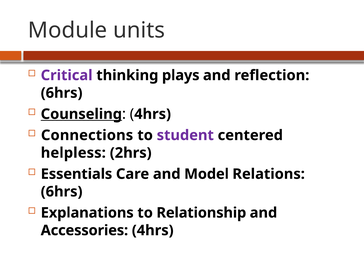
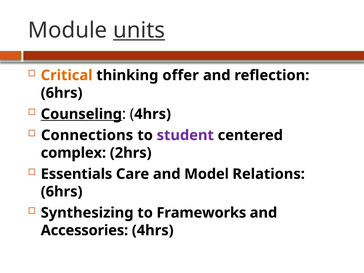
units underline: none -> present
Critical colour: purple -> orange
plays: plays -> offer
helpless: helpless -> complex
Explanations: Explanations -> Synthesizing
Relationship: Relationship -> Frameworks
